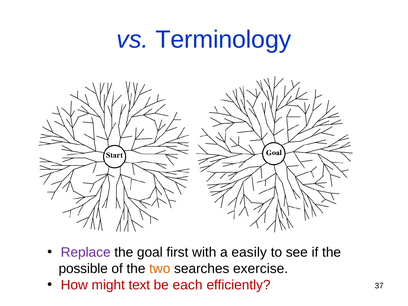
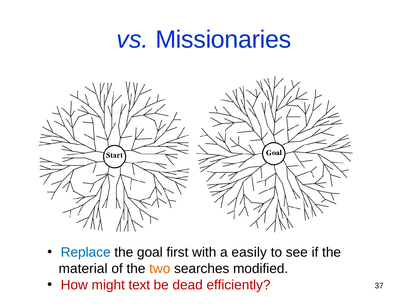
Terminology: Terminology -> Missionaries
Replace colour: purple -> blue
possible: possible -> material
exercise: exercise -> modified
each: each -> dead
